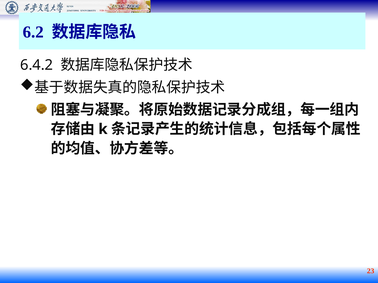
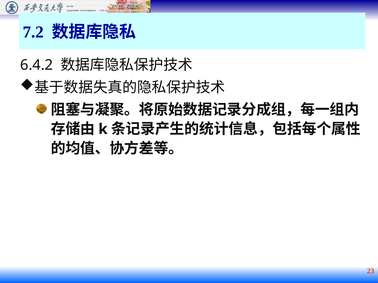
6.2: 6.2 -> 7.2
